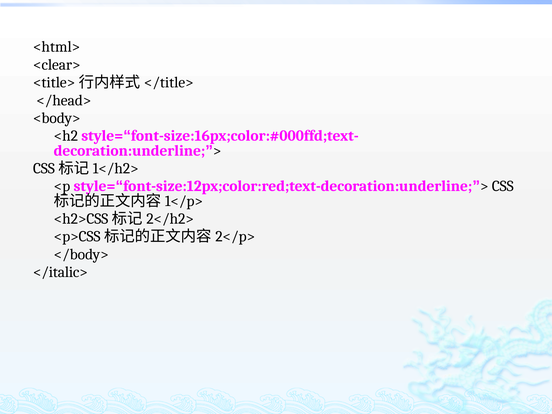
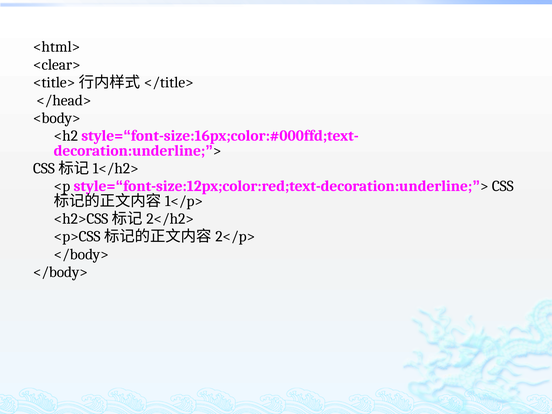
</italic> at (60, 272): </italic> -> </body>
